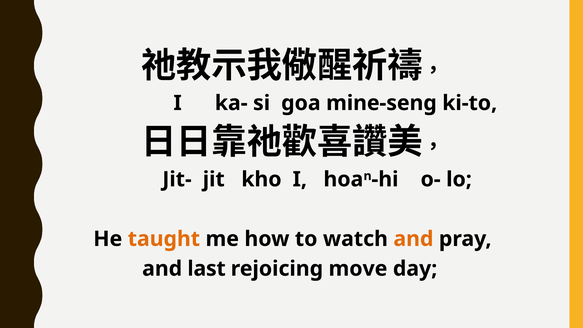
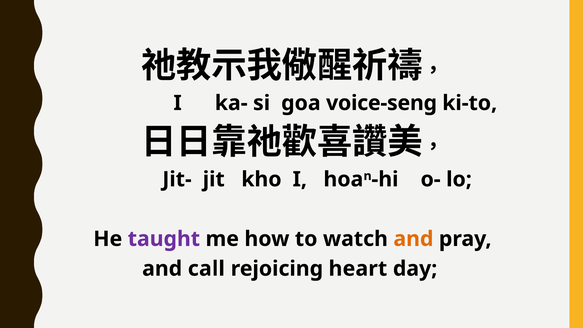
mine-seng: mine-seng -> voice-seng
taught colour: orange -> purple
last: last -> call
move: move -> heart
